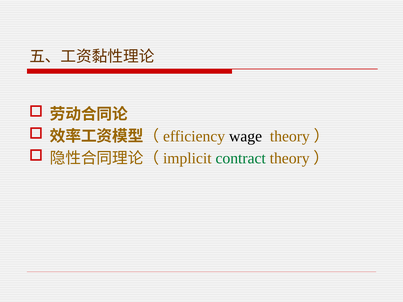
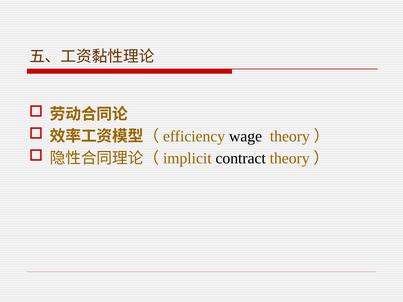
contract colour: green -> black
